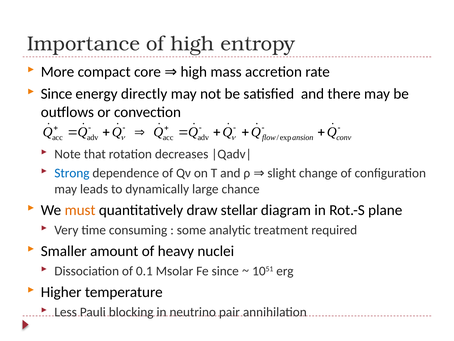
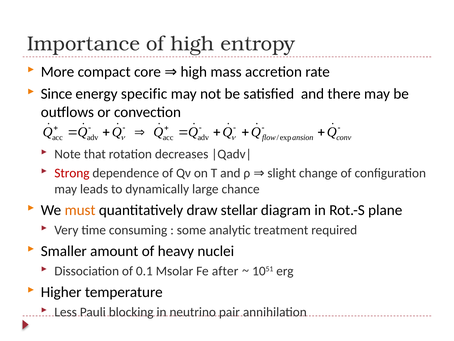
directly: directly -> specific
Strong colour: blue -> red
Fe since: since -> after
